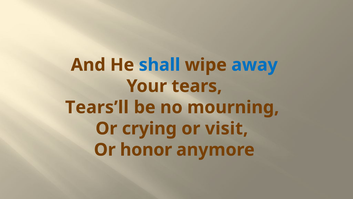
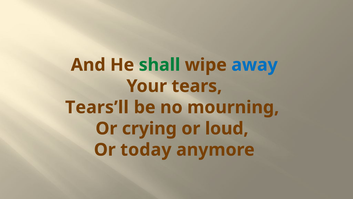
shall colour: blue -> green
visit: visit -> loud
honor: honor -> today
